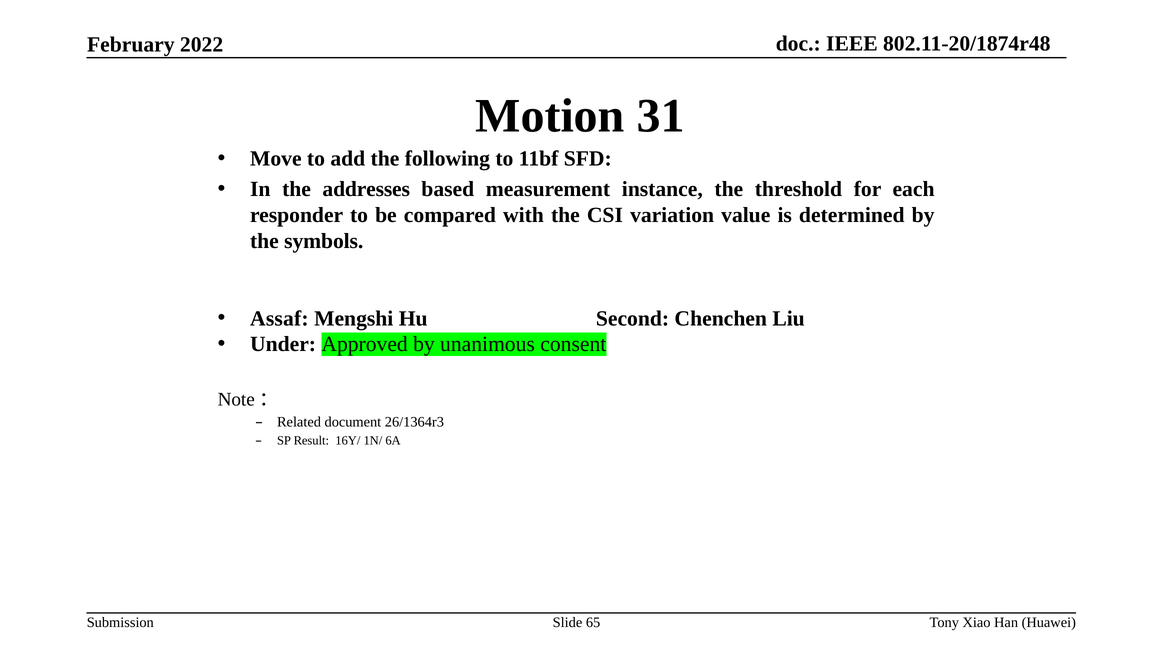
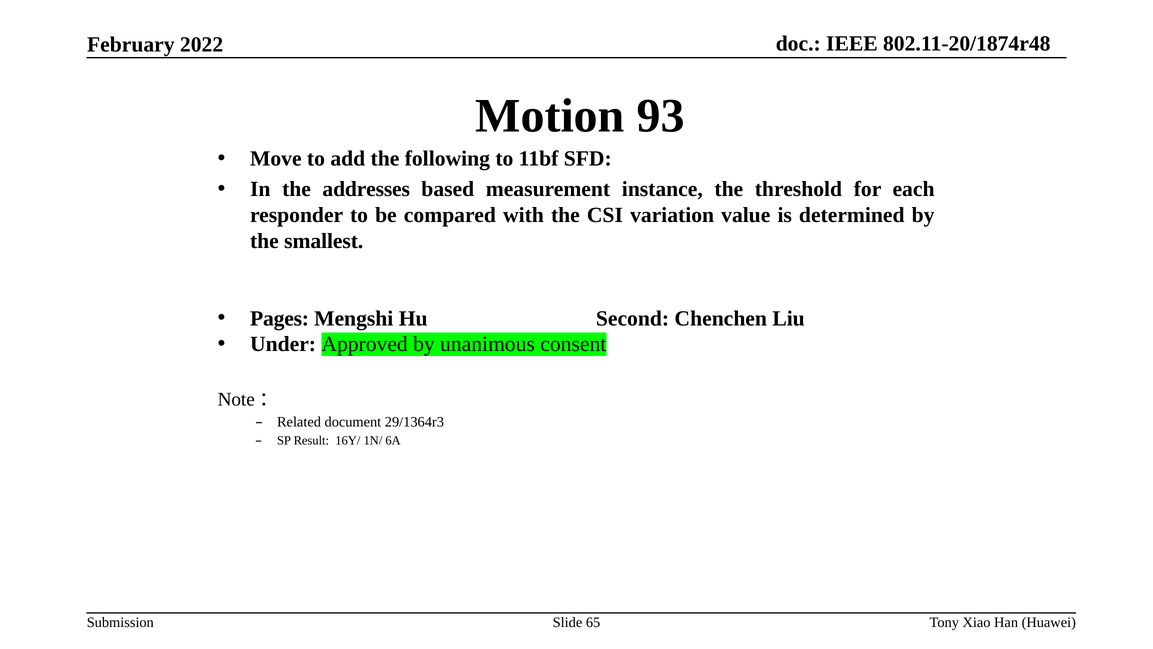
31: 31 -> 93
symbols: symbols -> smallest
Assaf: Assaf -> Pages
26/1364r3: 26/1364r3 -> 29/1364r3
